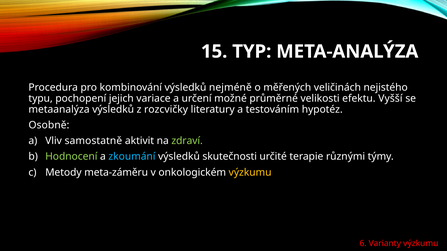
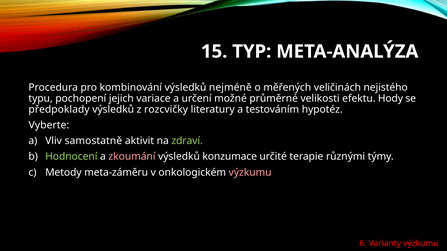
Vyšší: Vyšší -> Hody
metaanalýza: metaanalýza -> předpoklady
Osobně: Osobně -> Vyberte
zkoumání colour: light blue -> pink
skutečnosti: skutečnosti -> konzumace
výzkumu at (250, 173) colour: yellow -> pink
